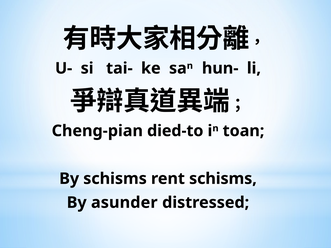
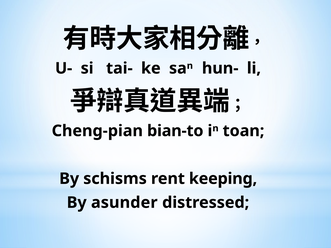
died-to: died-to -> bian-to
rent schisms: schisms -> keeping
